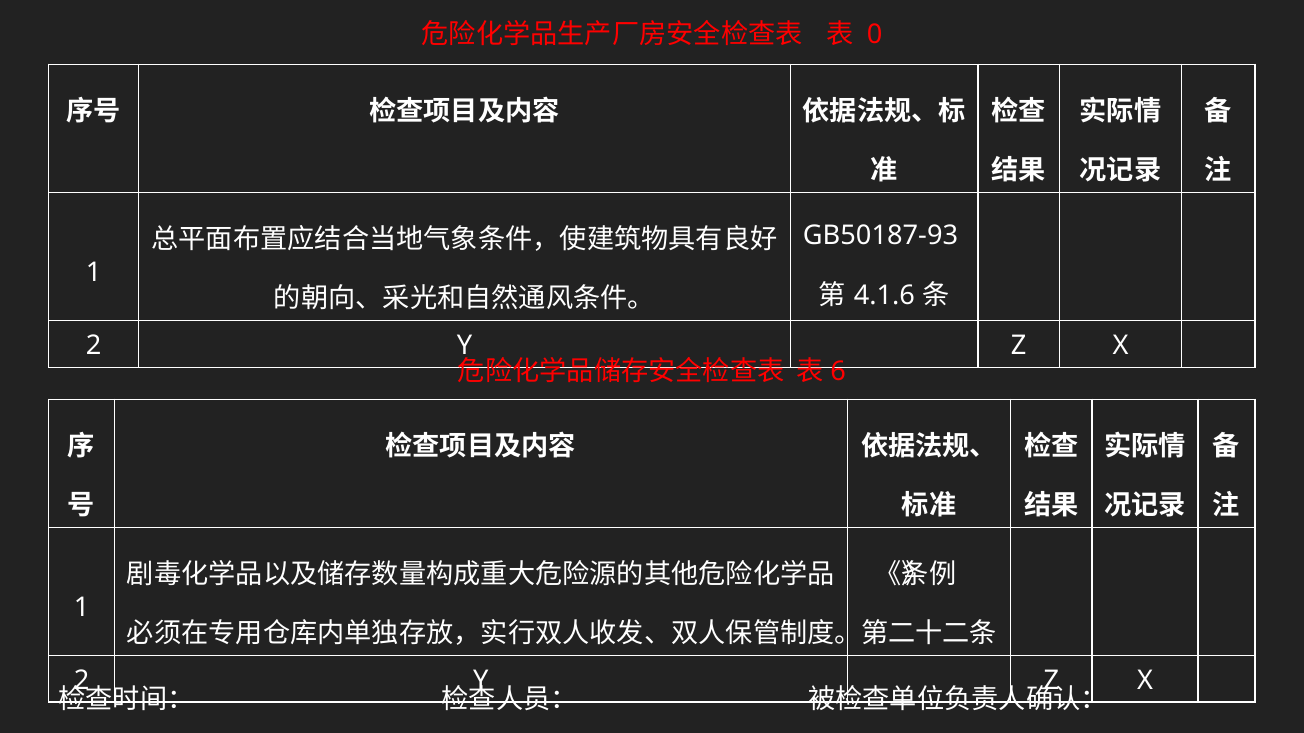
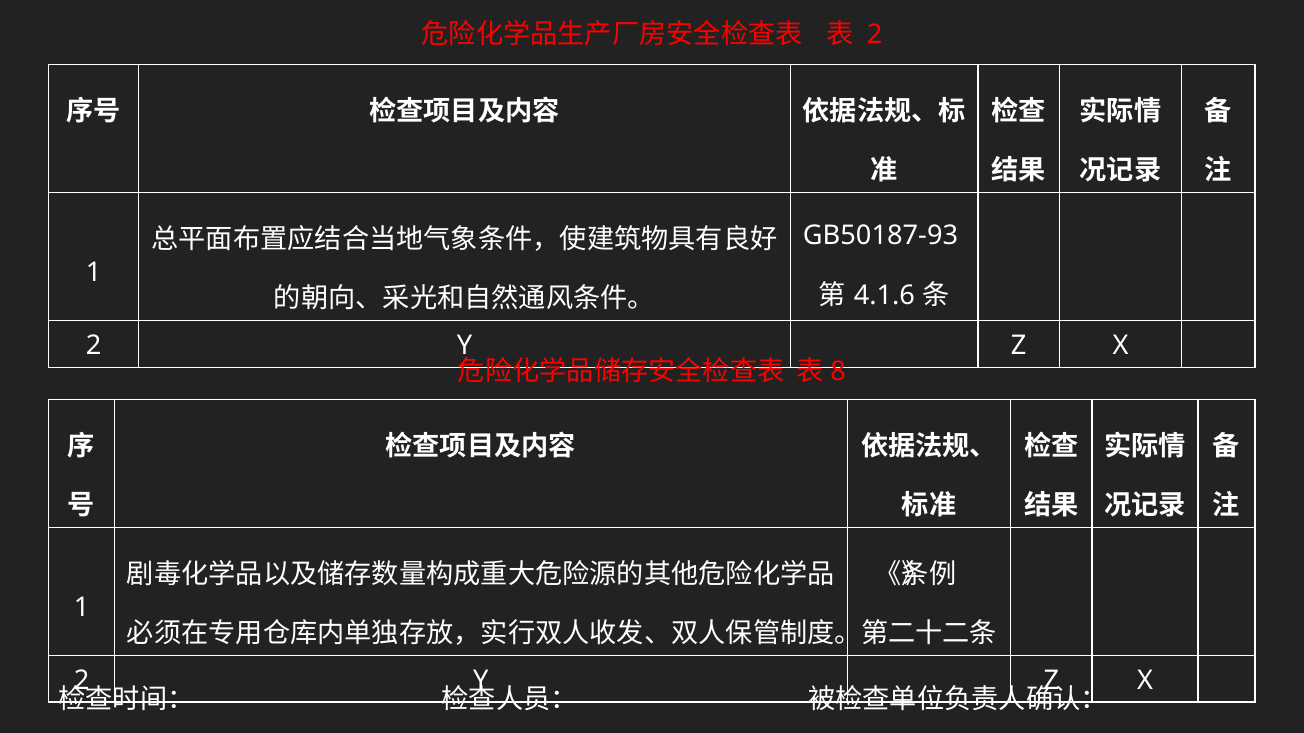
0 at (875, 34): 0 -> 2
6: 6 -> 8
